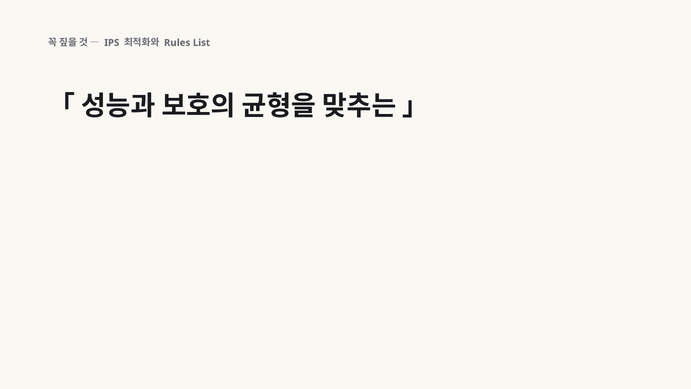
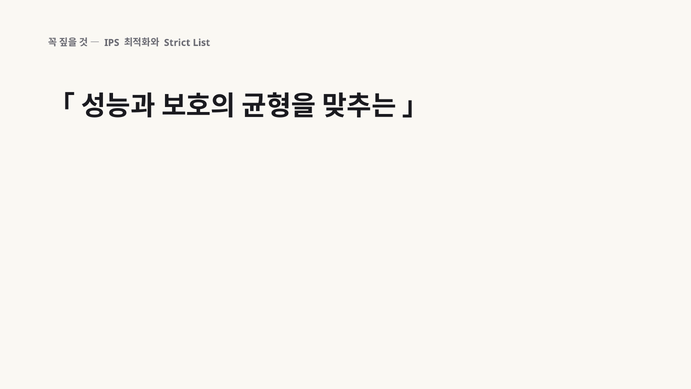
Rules: Rules -> Strict
